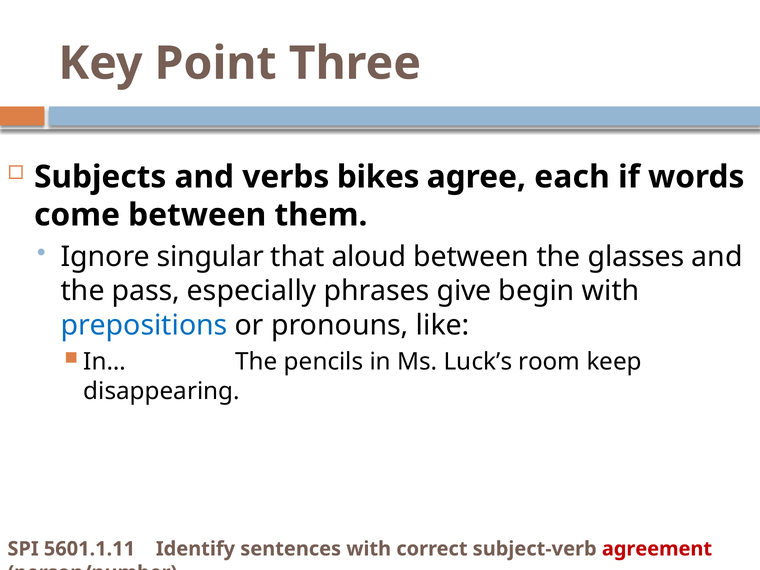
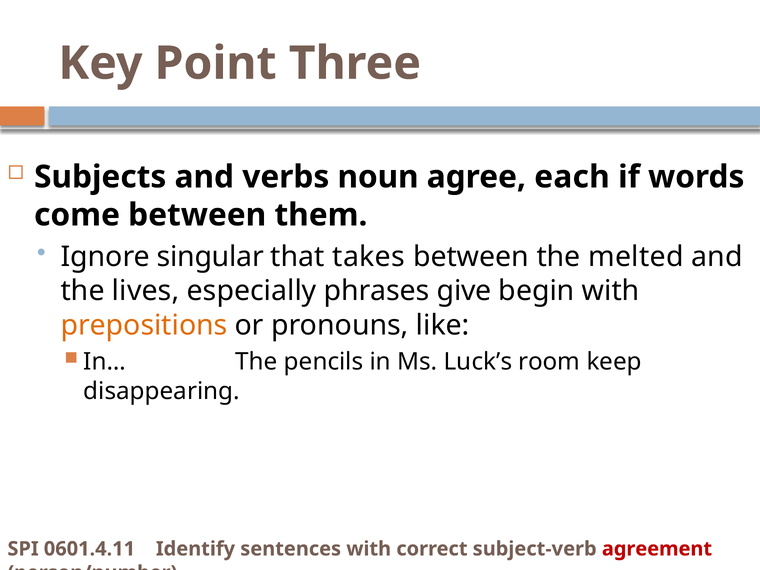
bikes: bikes -> noun
aloud: aloud -> takes
glasses: glasses -> melted
pass: pass -> lives
prepositions colour: blue -> orange
5601.1.11: 5601.1.11 -> 0601.4.11
